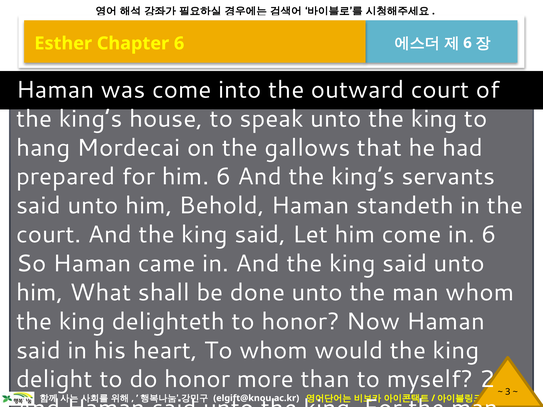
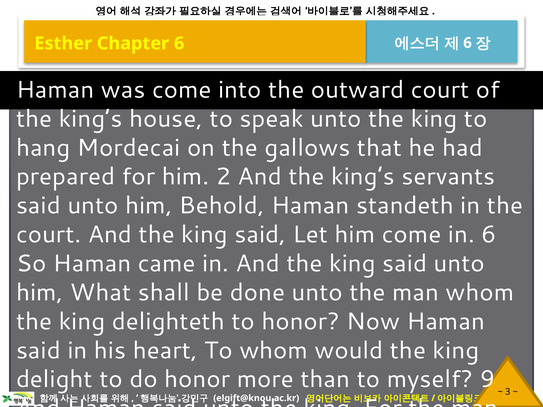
him 6: 6 -> 2
2: 2 -> 9
